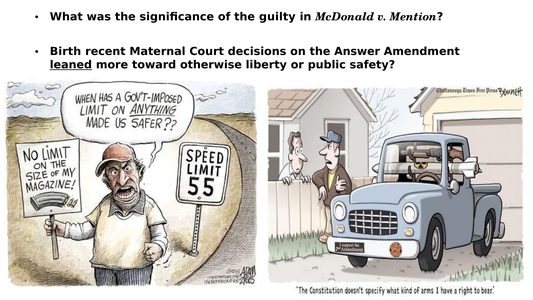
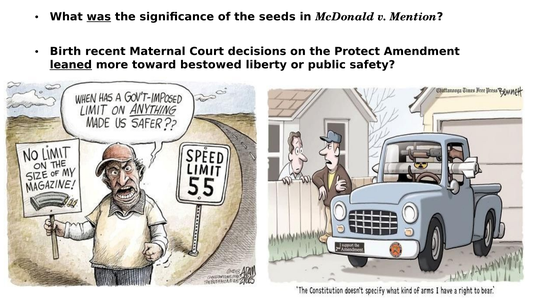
was underline: none -> present
guilty: guilty -> seeds
Answer: Answer -> Protect
otherwise: otherwise -> bestowed
